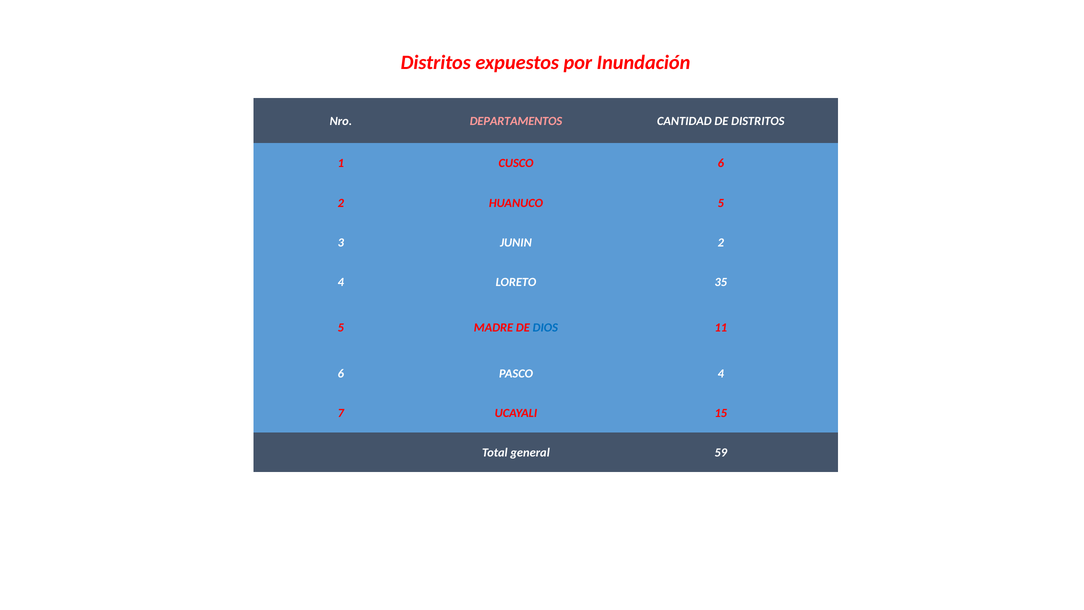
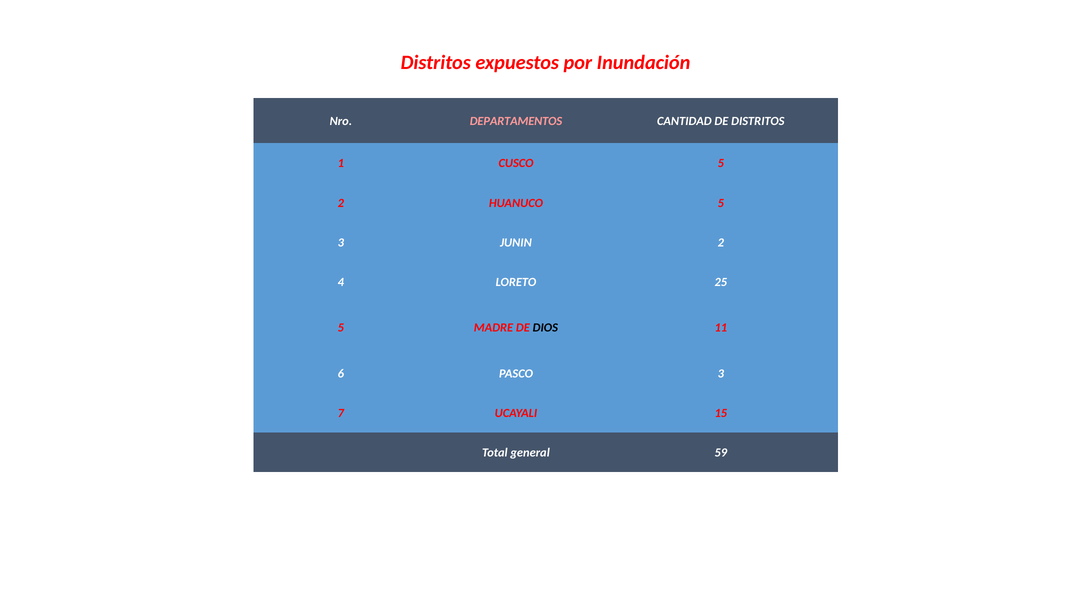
CUSCO 6: 6 -> 5
35: 35 -> 25
DIOS colour: blue -> black
PASCO 4: 4 -> 3
